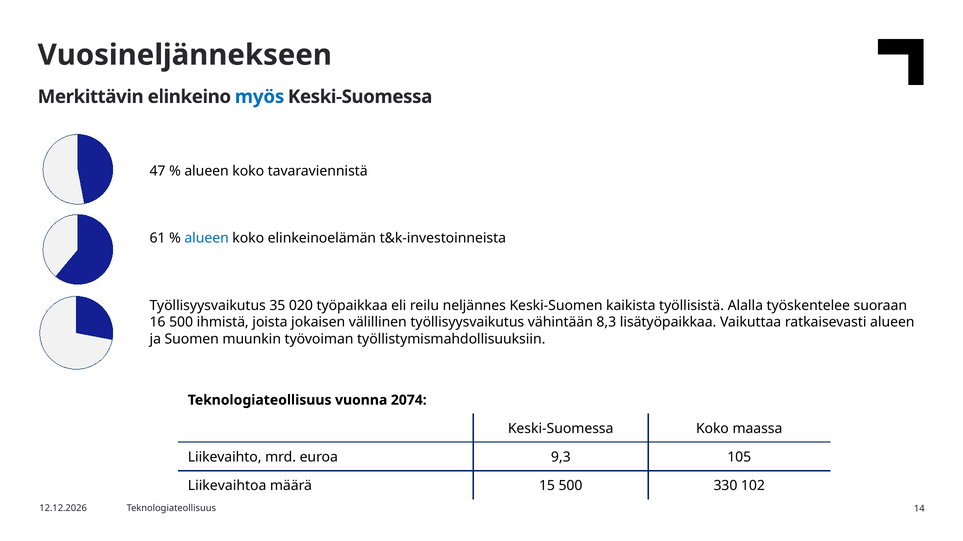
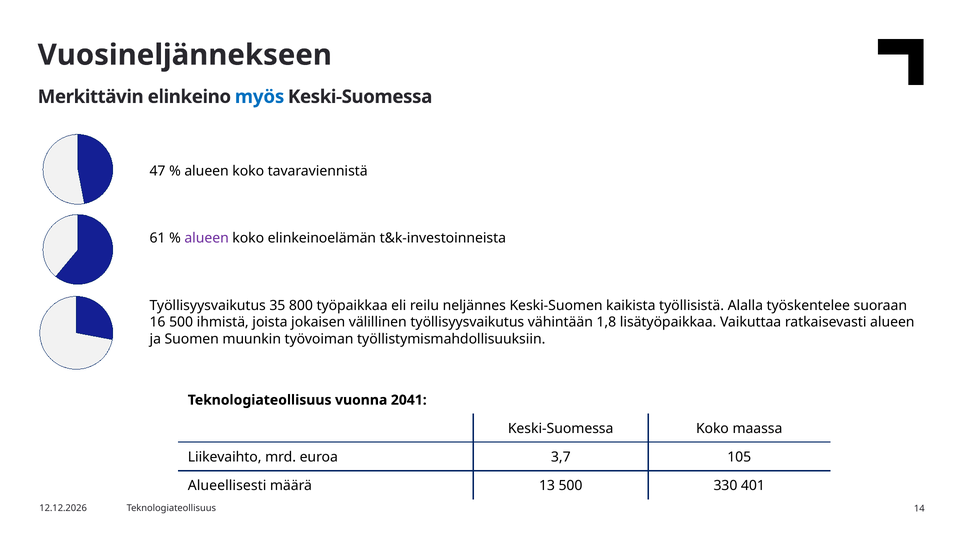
alueen at (207, 239) colour: blue -> purple
020: 020 -> 800
8,3: 8,3 -> 1,8
2074: 2074 -> 2041
9,3: 9,3 -> 3,7
Liikevaihtoa: Liikevaihtoa -> Alueellisesti
15: 15 -> 13
102: 102 -> 401
